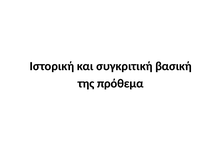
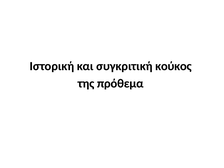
βασική: βασική -> κούκος
